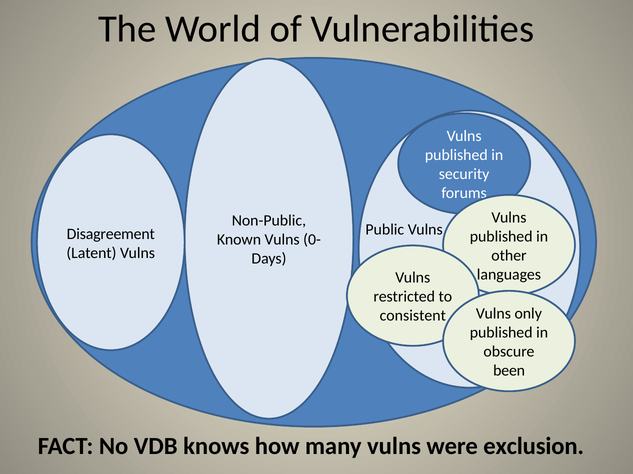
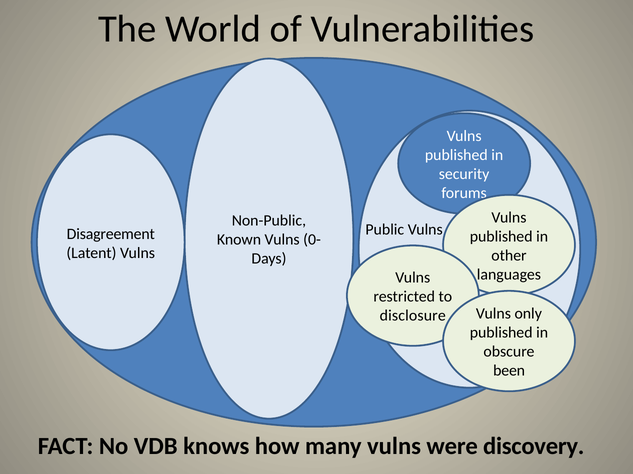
consistent: consistent -> disclosure
exclusion: exclusion -> discovery
